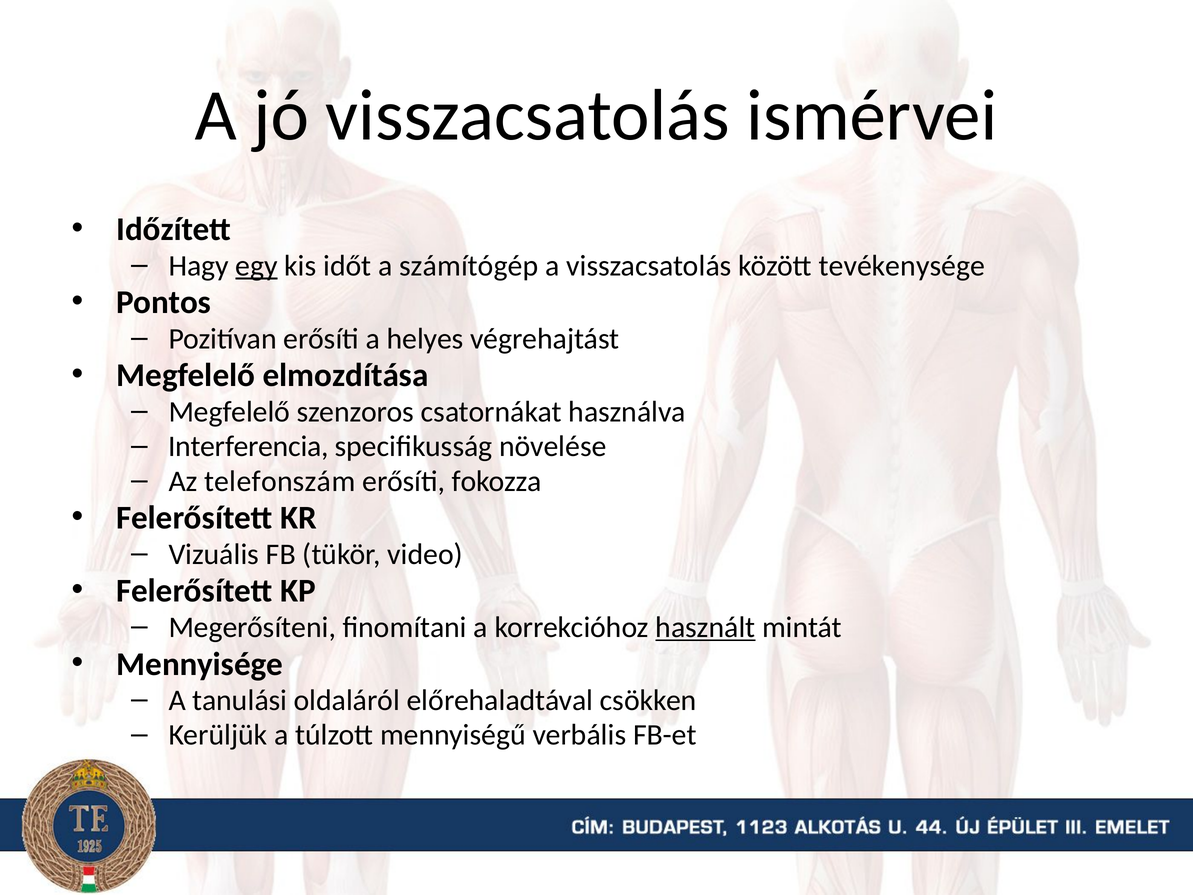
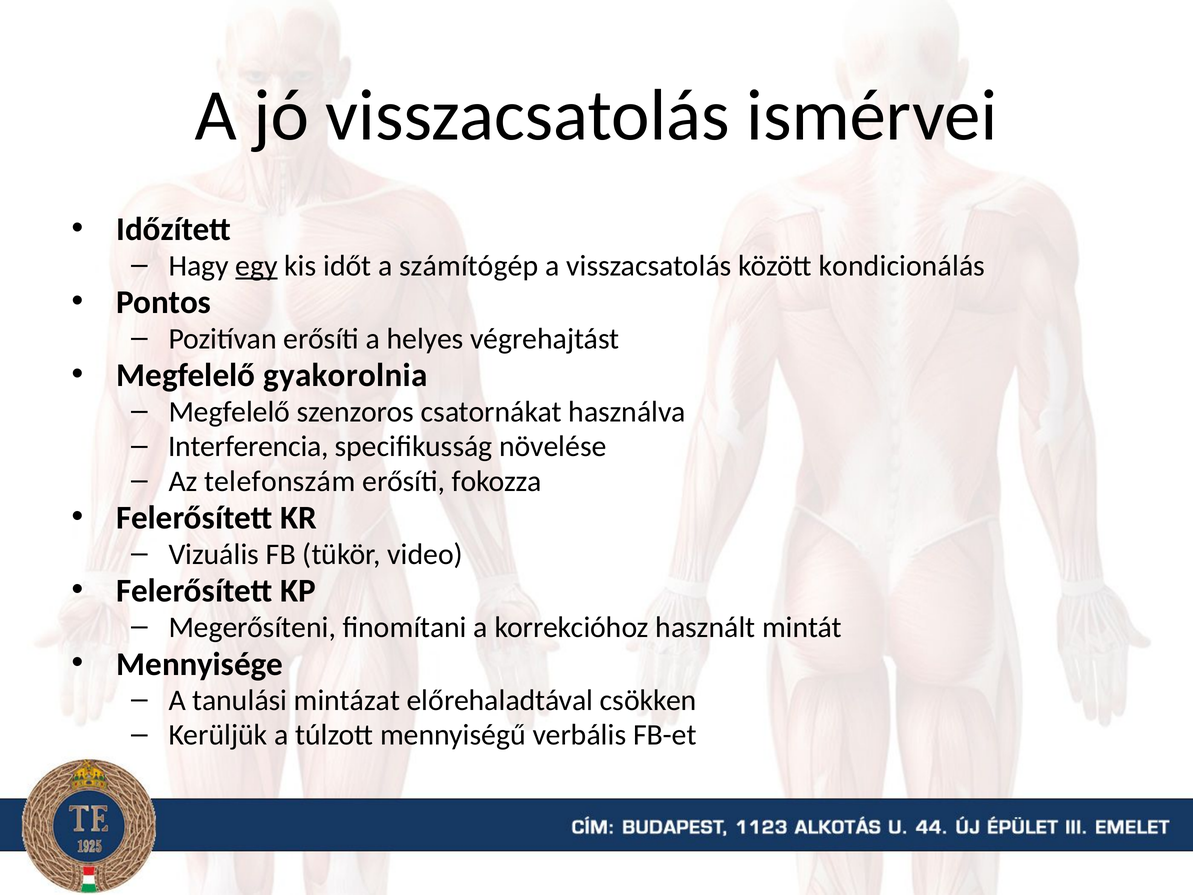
tevékenysége: tevékenysége -> kondicionálás
elmozdítása: elmozdítása -> gyakorolnia
használt underline: present -> none
oldaláról: oldaláról -> mintázat
